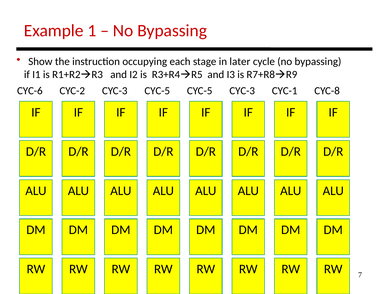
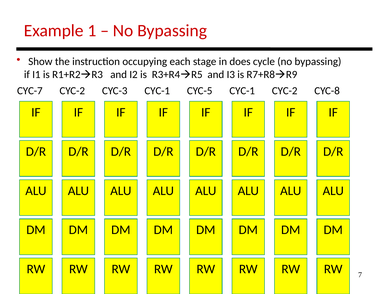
later: later -> does
CYC-6: CYC-6 -> CYC-7
CYC-5 at (157, 91): CYC-5 -> CYC-1
CYC-3 at (242, 91): CYC-3 -> CYC-1
CYC-1 at (285, 91): CYC-1 -> CYC-2
